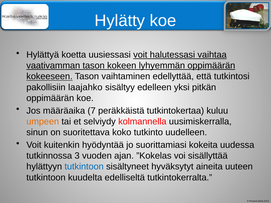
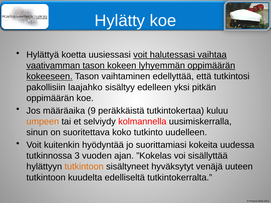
7: 7 -> 9
tutkintoon at (84, 167) colour: blue -> orange
aineita: aineita -> venäjä
